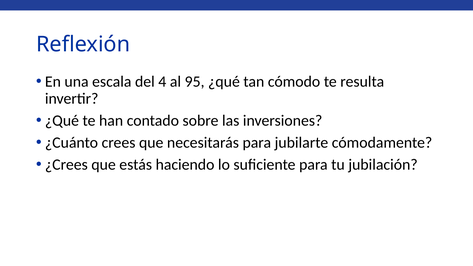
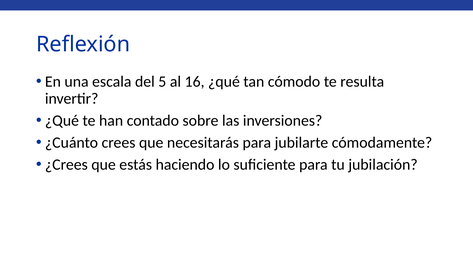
4: 4 -> 5
95: 95 -> 16
